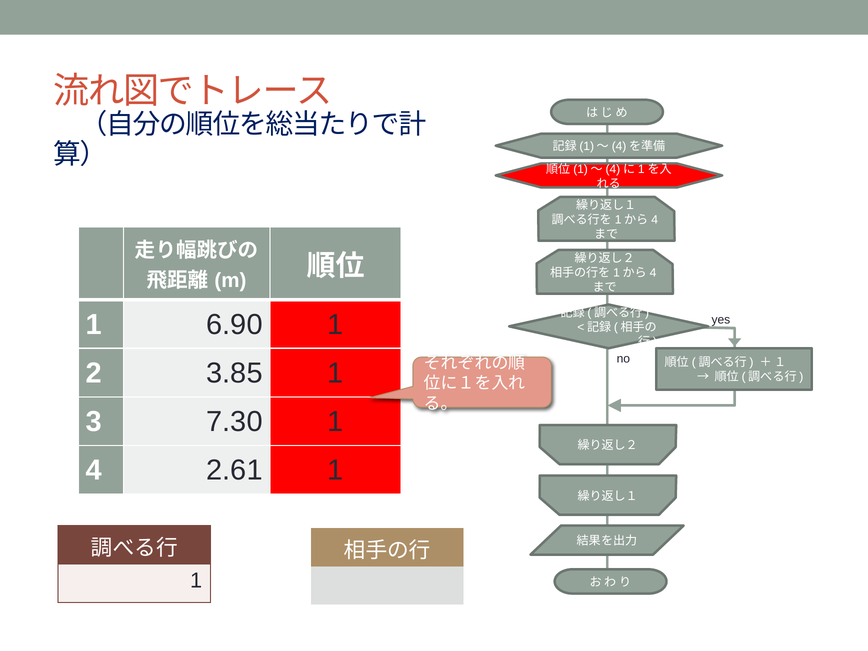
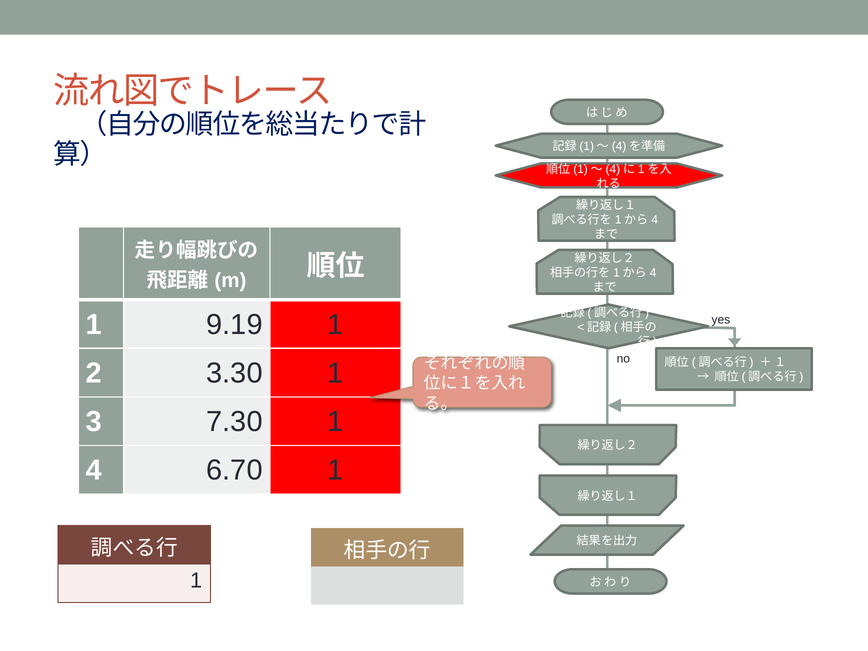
6.90: 6.90 -> 9.19
3.85: 3.85 -> 3.30
2.61: 2.61 -> 6.70
